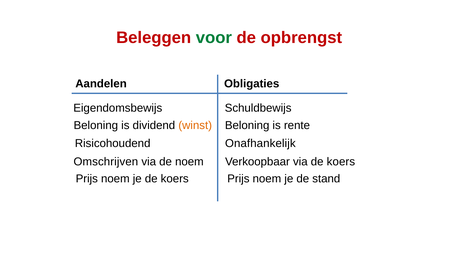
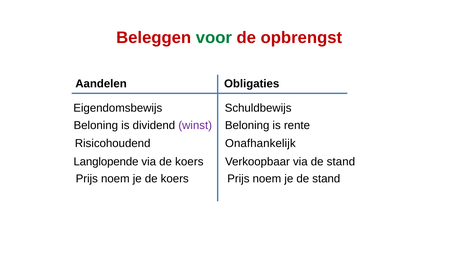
winst colour: orange -> purple
Omschrijven: Omschrijven -> Langlopende
via de noem: noem -> koers
via de koers: koers -> stand
